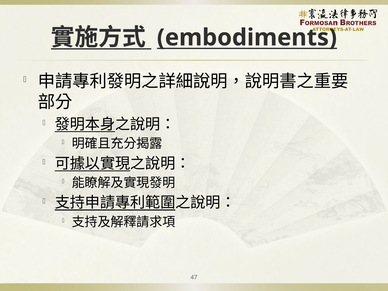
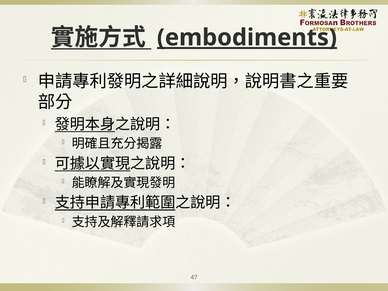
embodiments underline: none -> present
